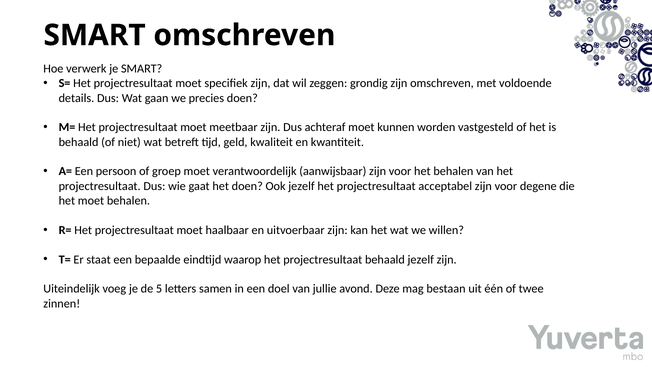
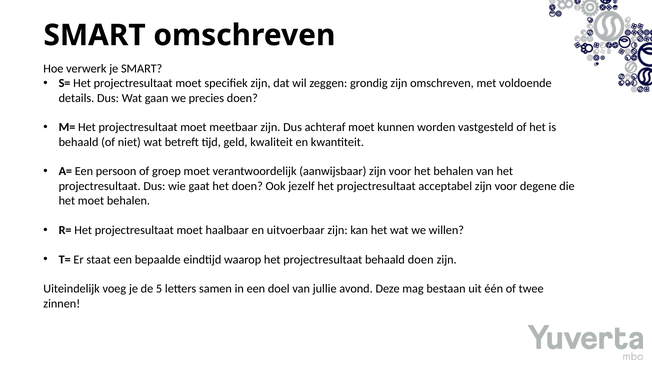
behaald jezelf: jezelf -> doen
